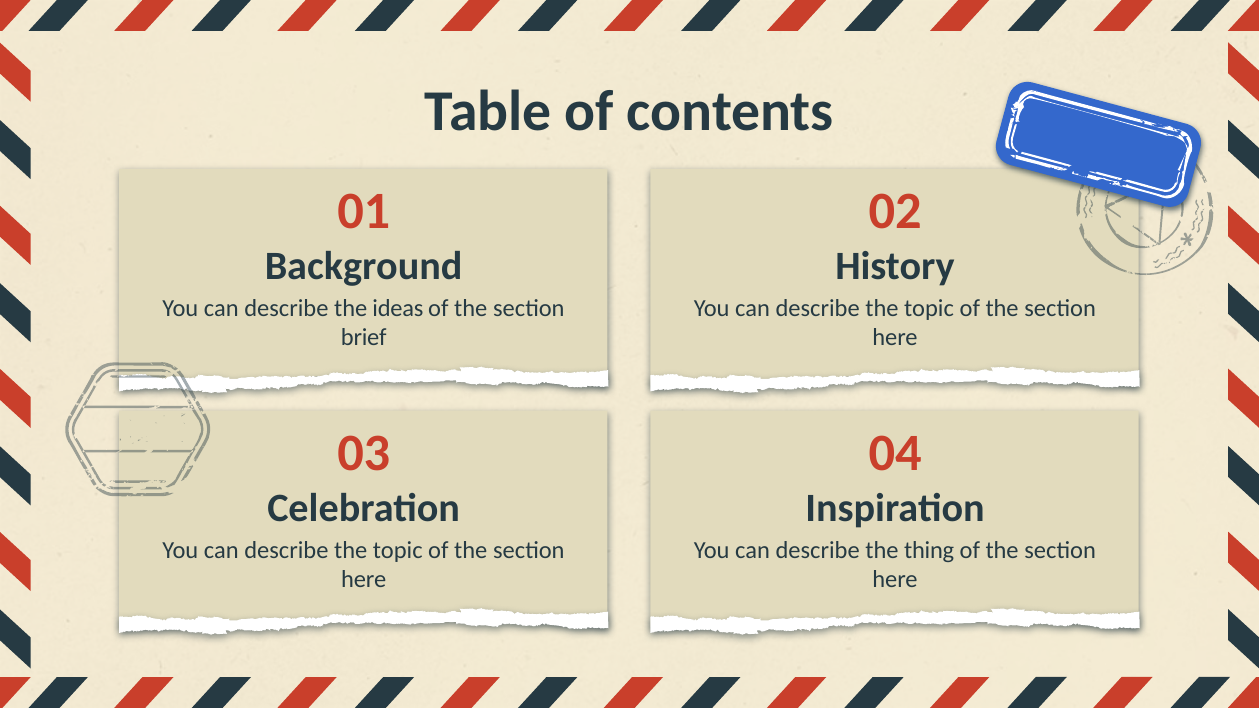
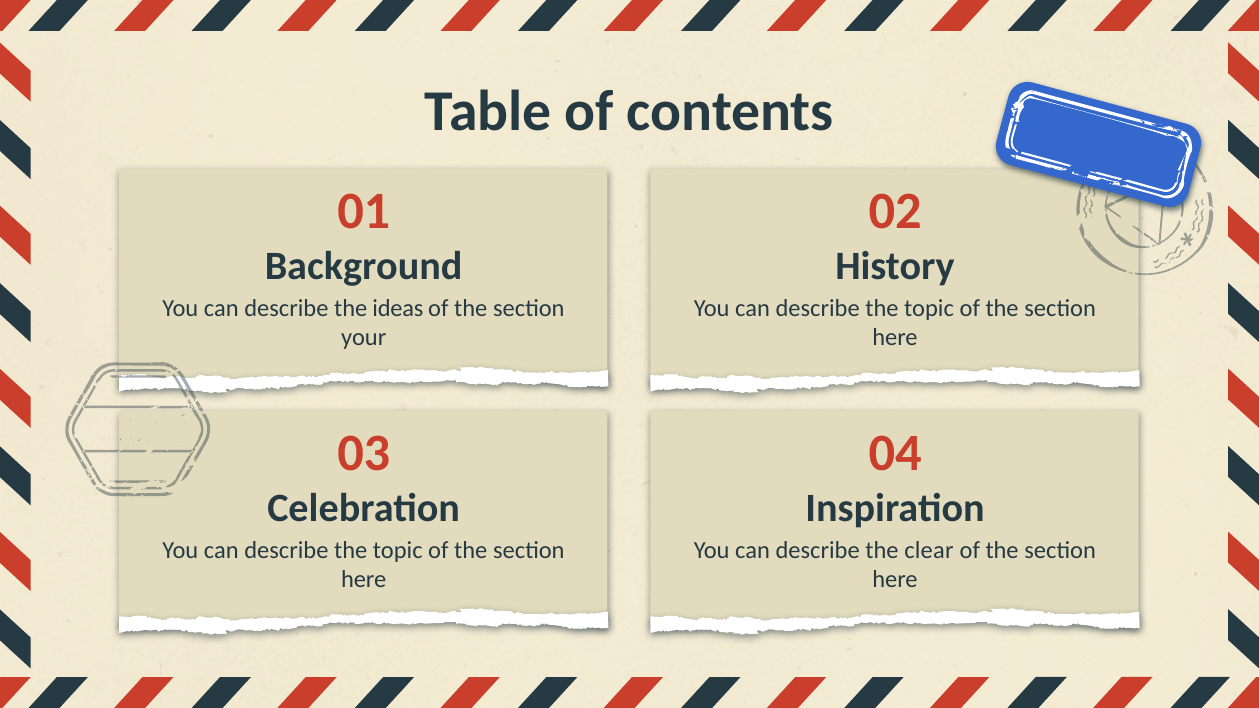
brief: brief -> your
thing: thing -> clear
